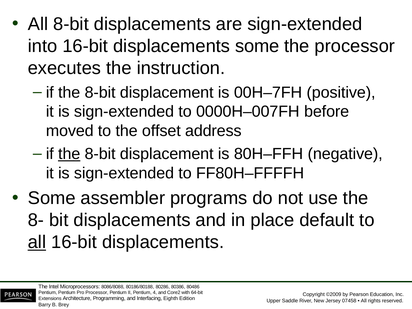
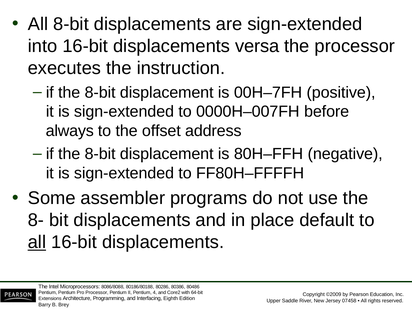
displacements some: some -> versa
moved: moved -> always
the at (69, 154) underline: present -> none
